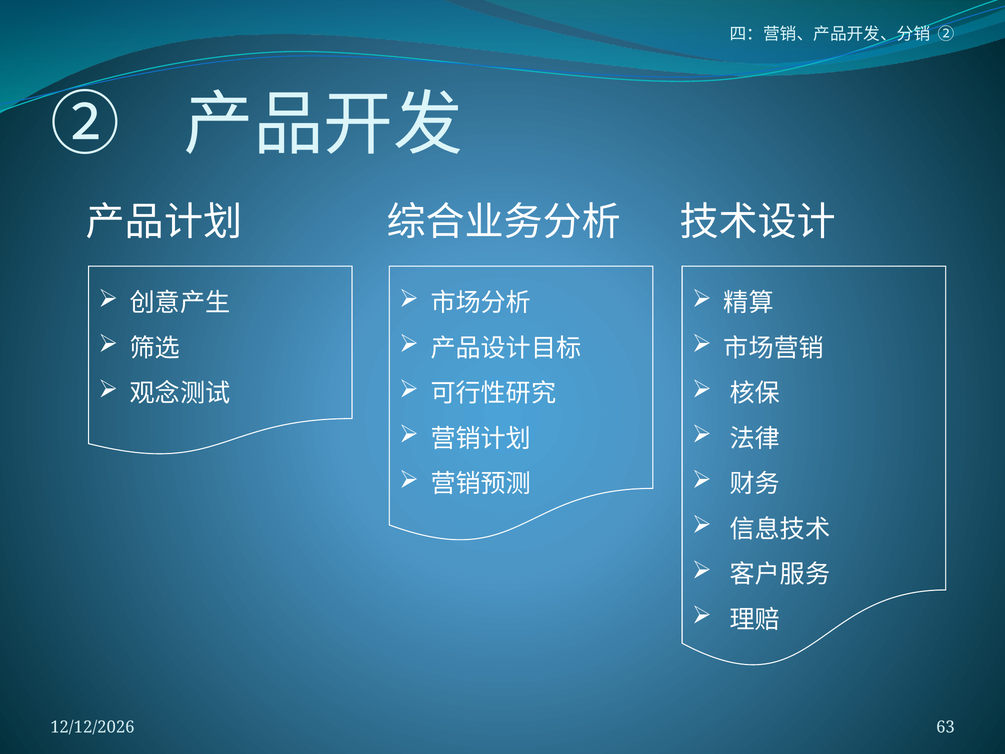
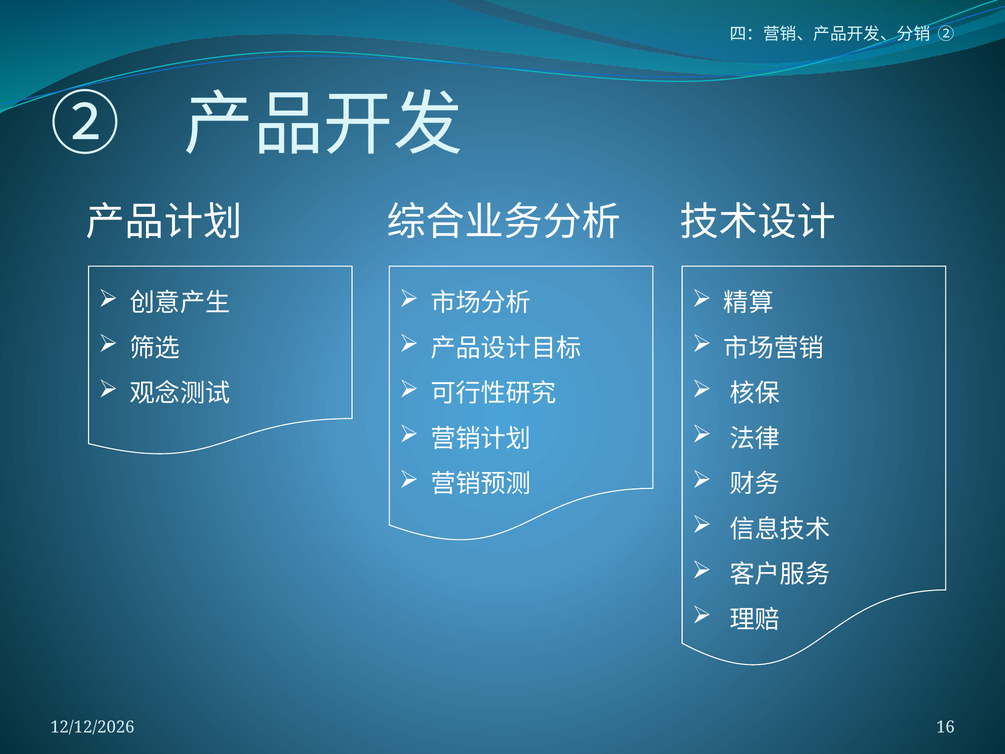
63: 63 -> 16
